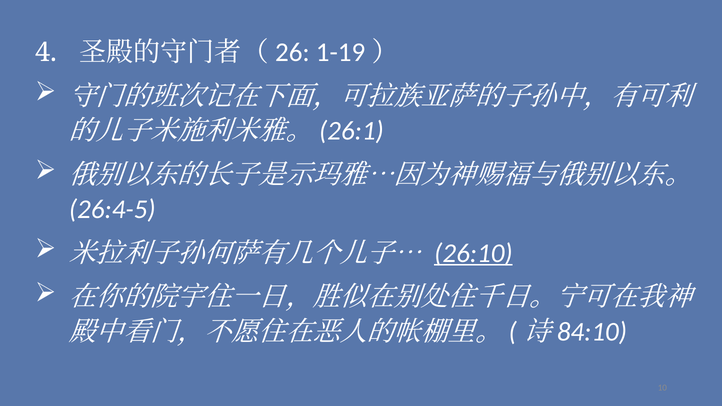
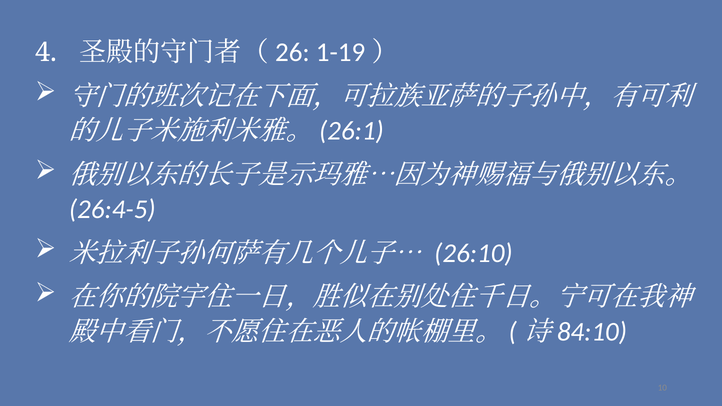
26:10 underline: present -> none
